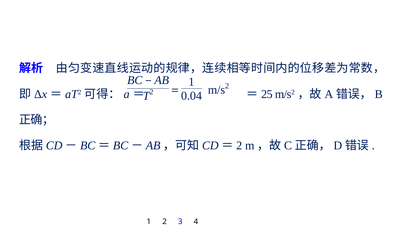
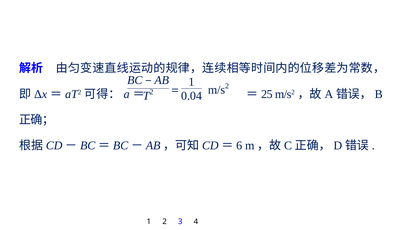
2 at (239, 146): 2 -> 6
